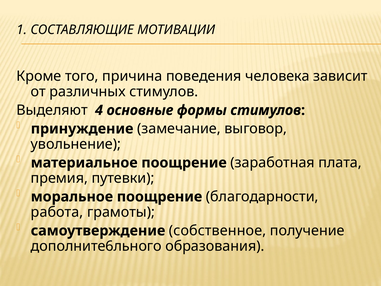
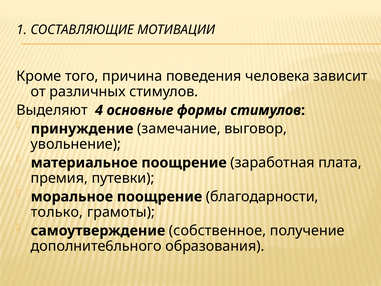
работа: работа -> только
